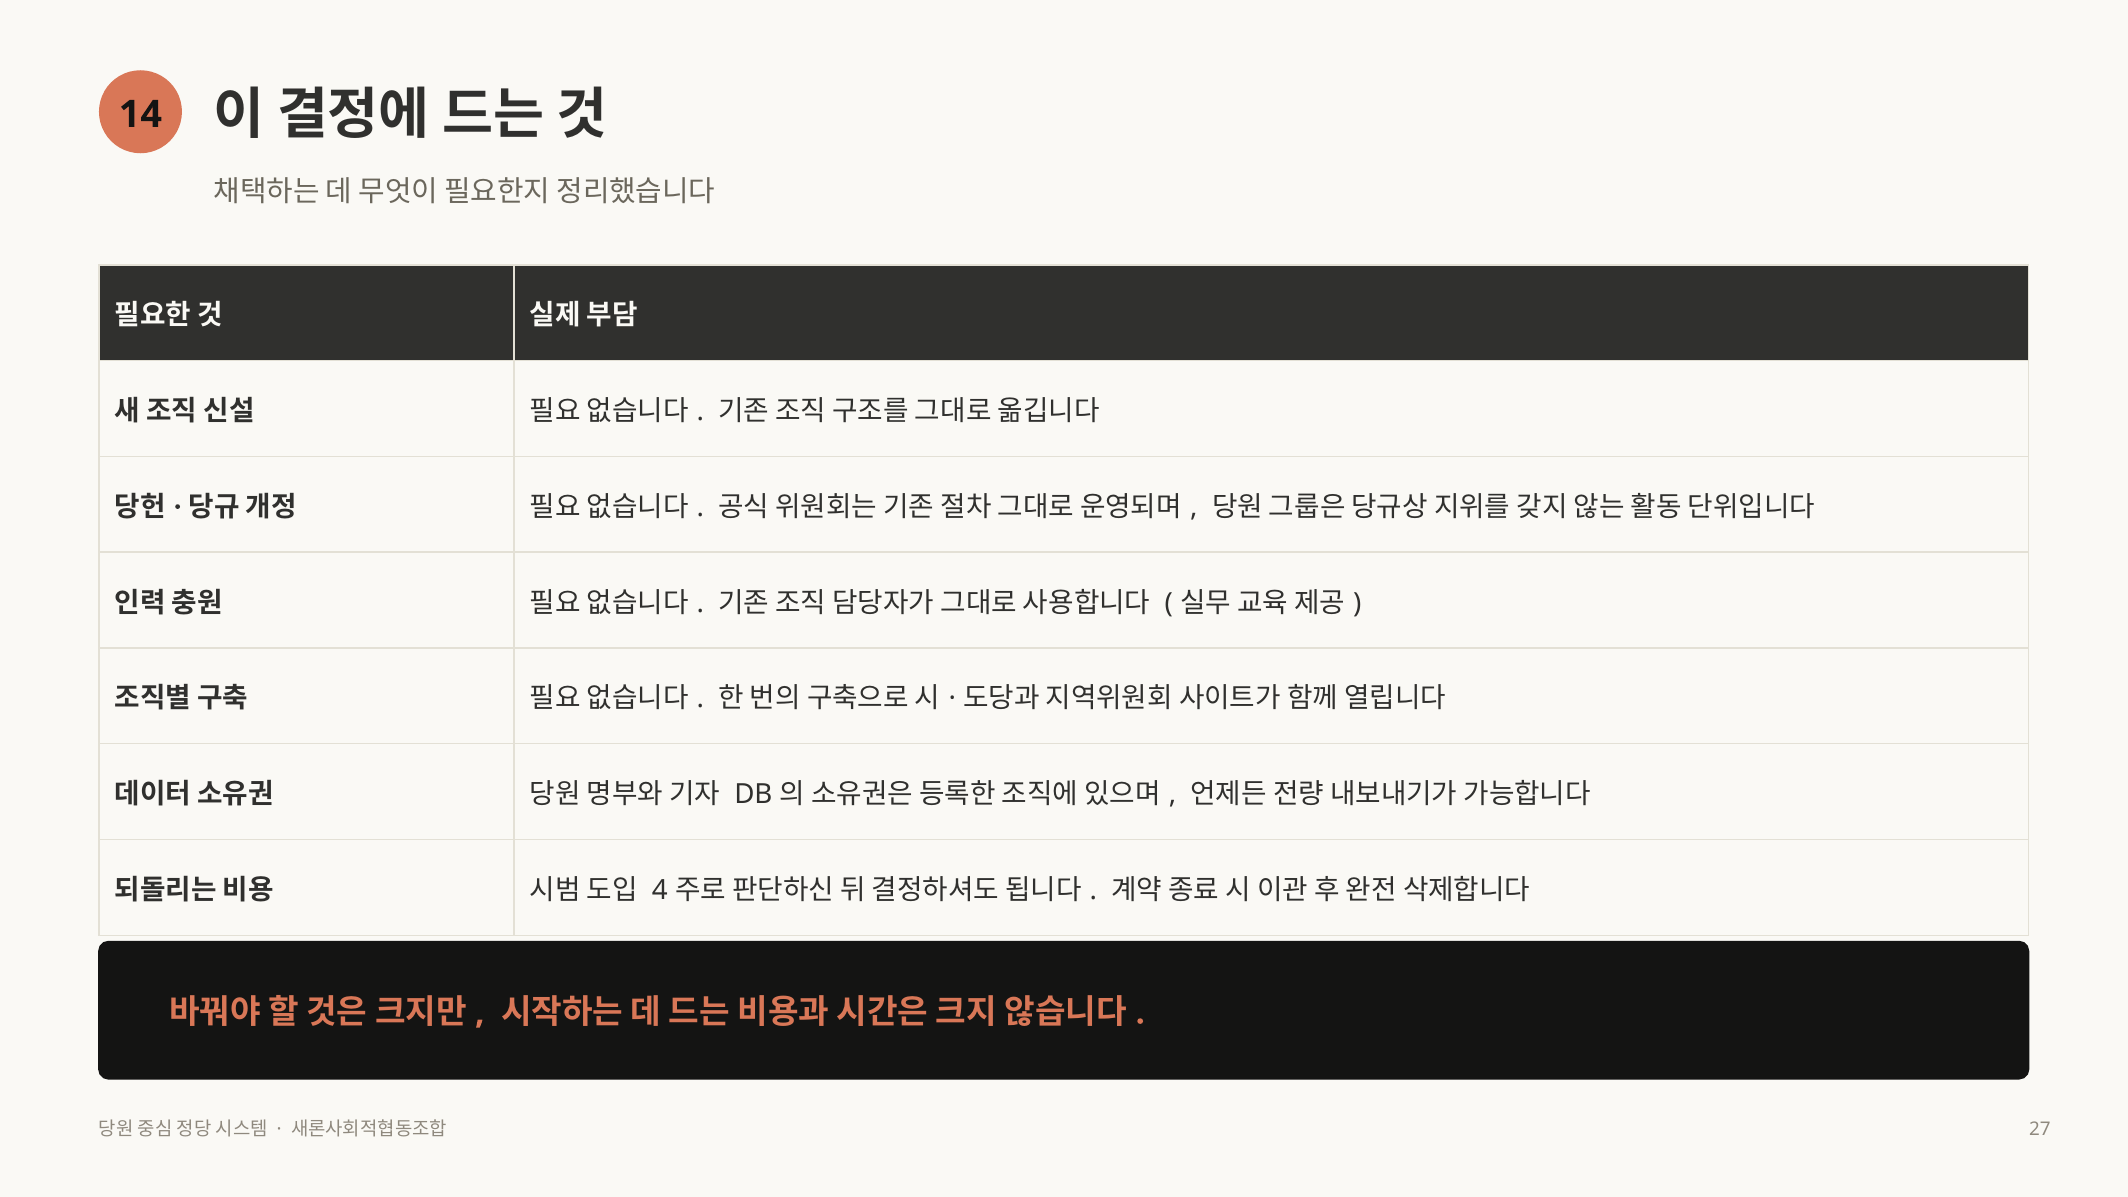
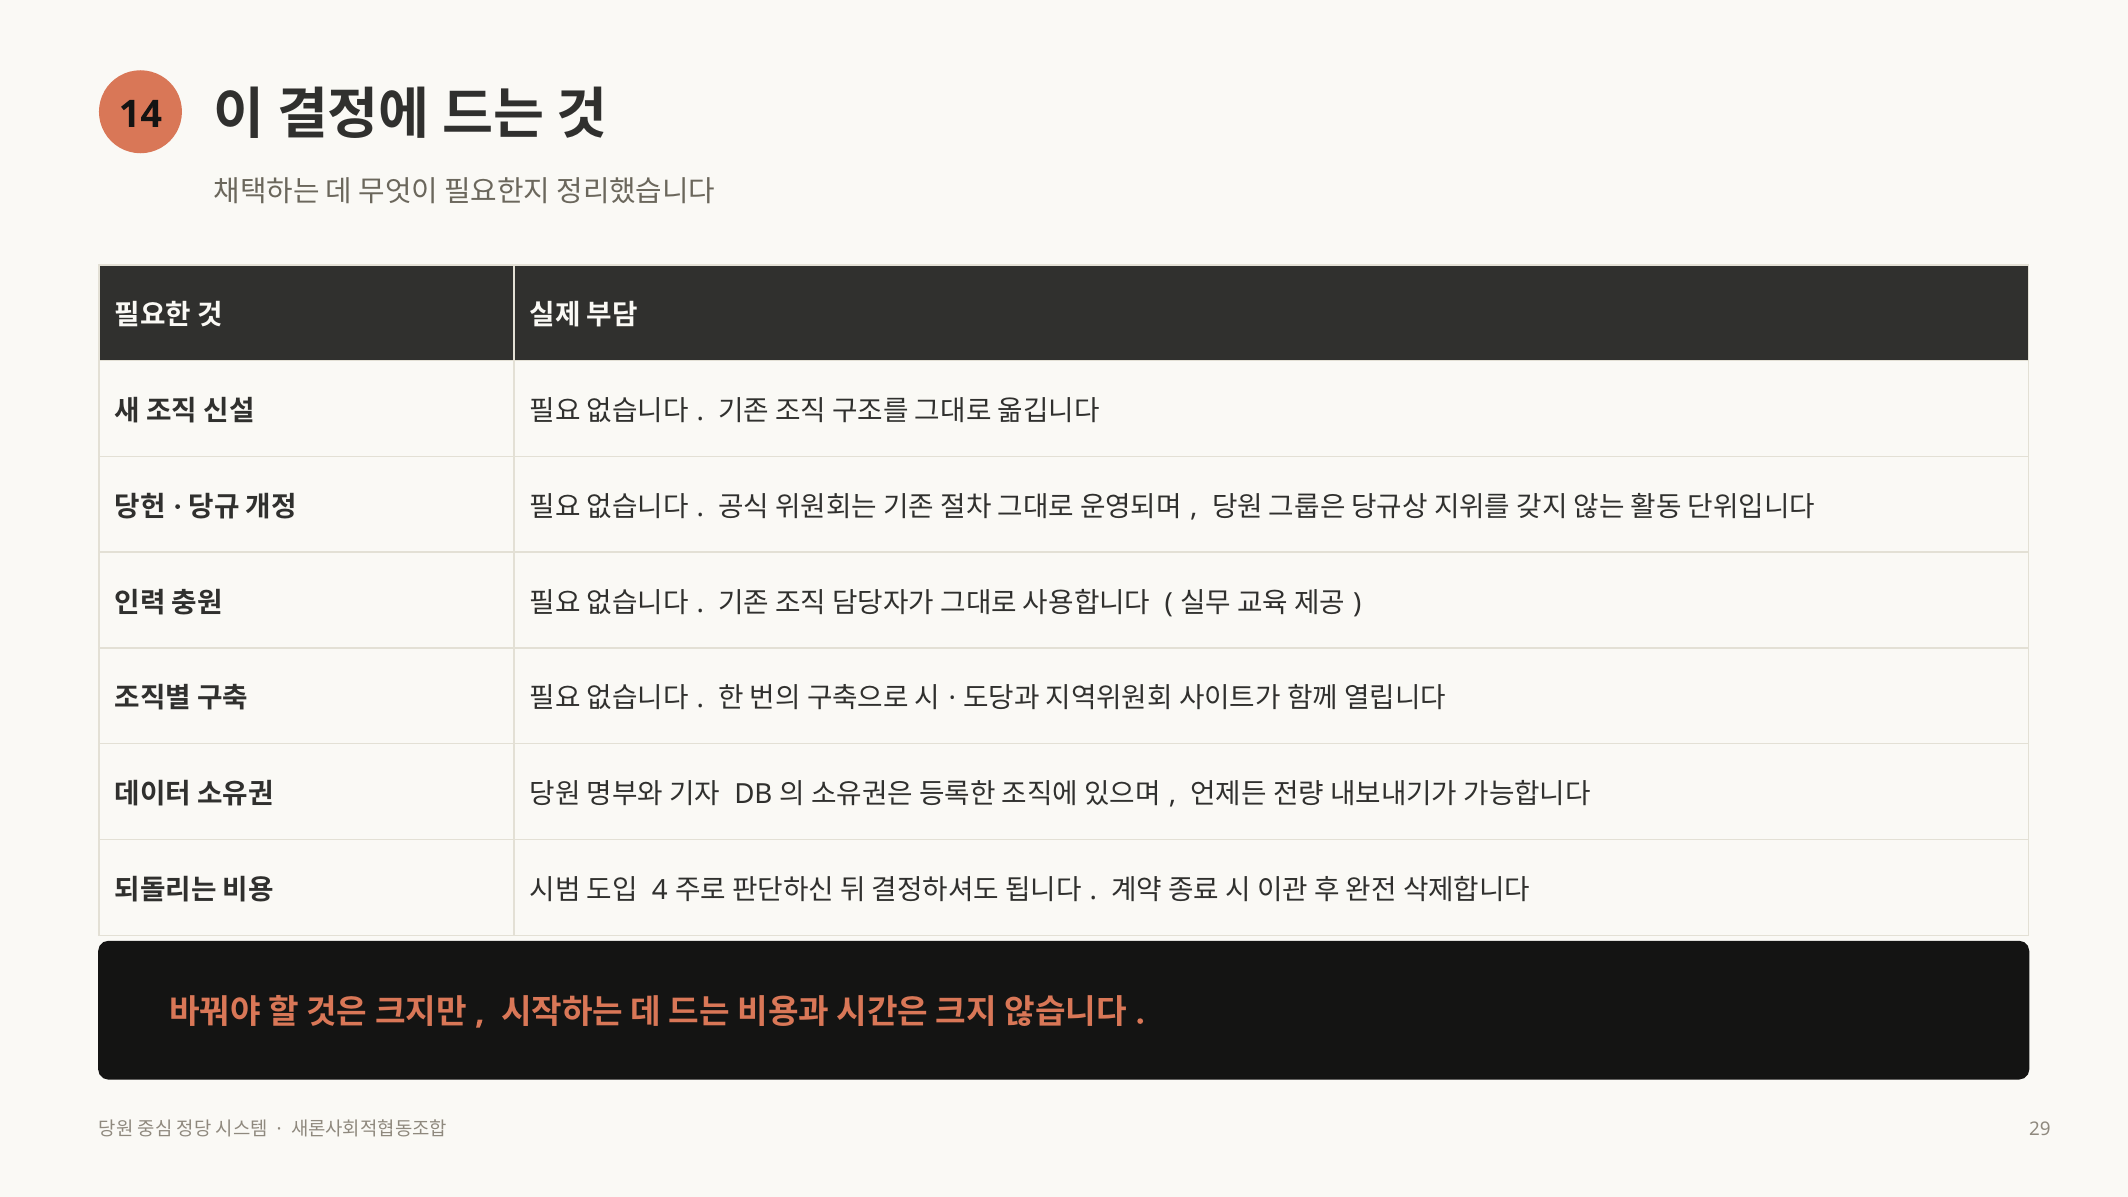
27: 27 -> 29
